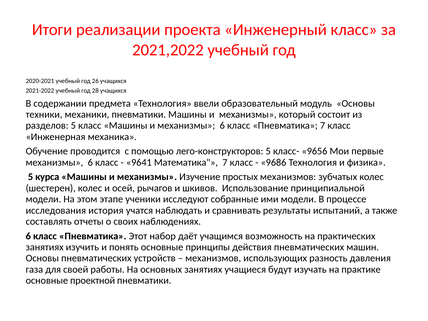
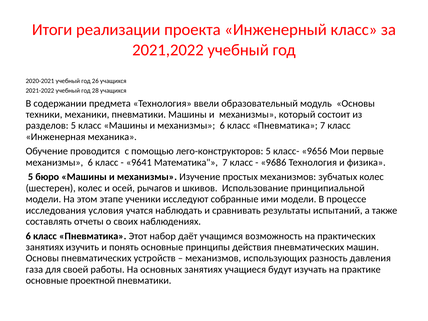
курса: курса -> бюро
история: история -> условия
